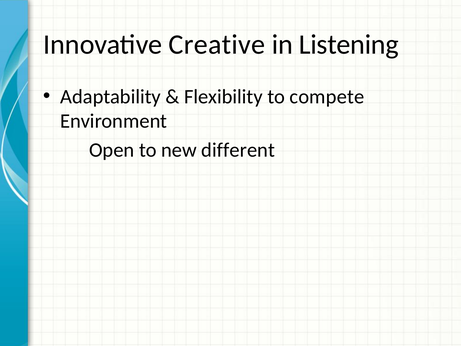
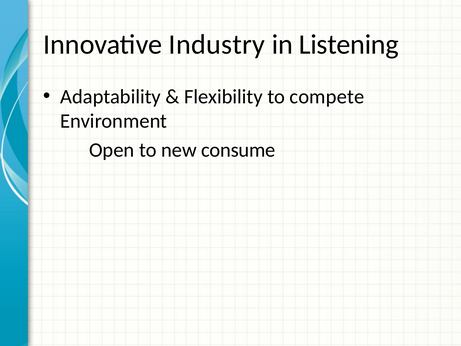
Creative: Creative -> Industry
different: different -> consume
